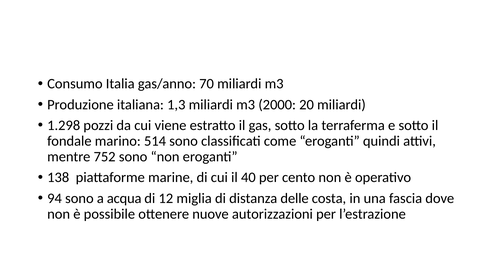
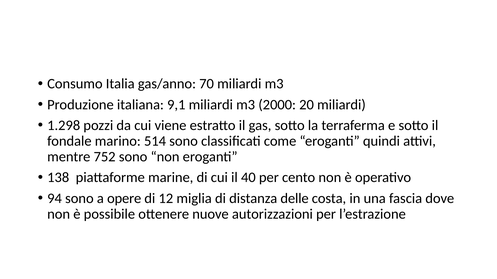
1,3: 1,3 -> 9,1
acqua: acqua -> opere
